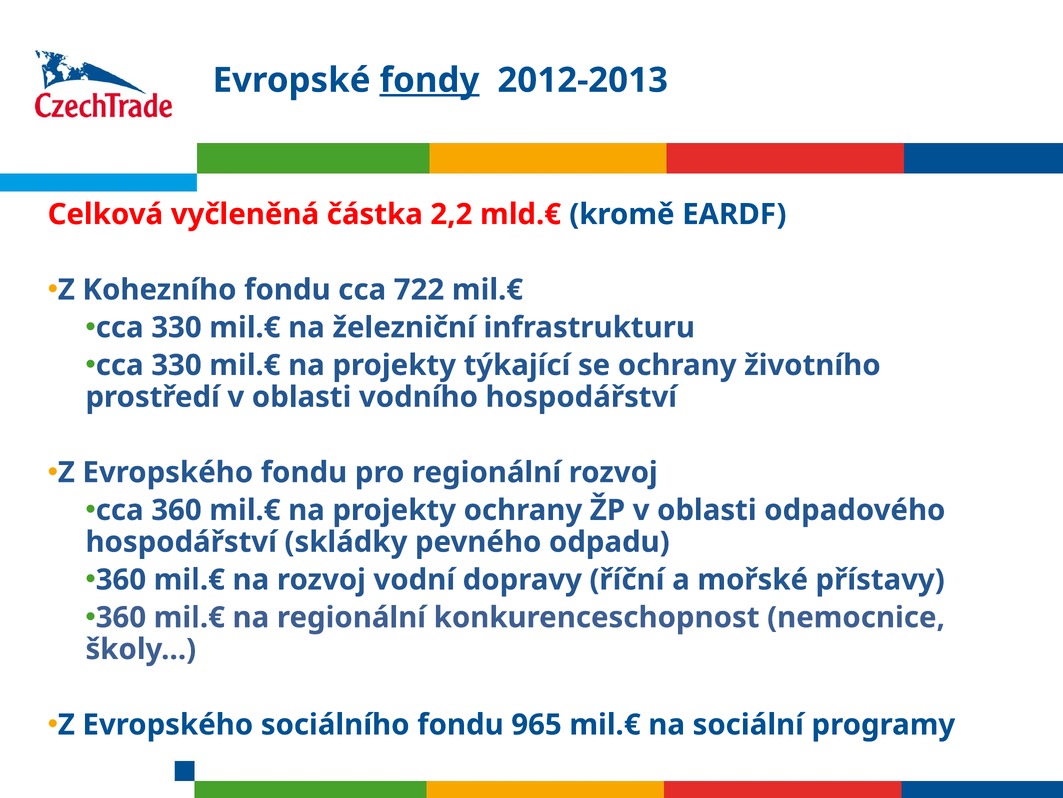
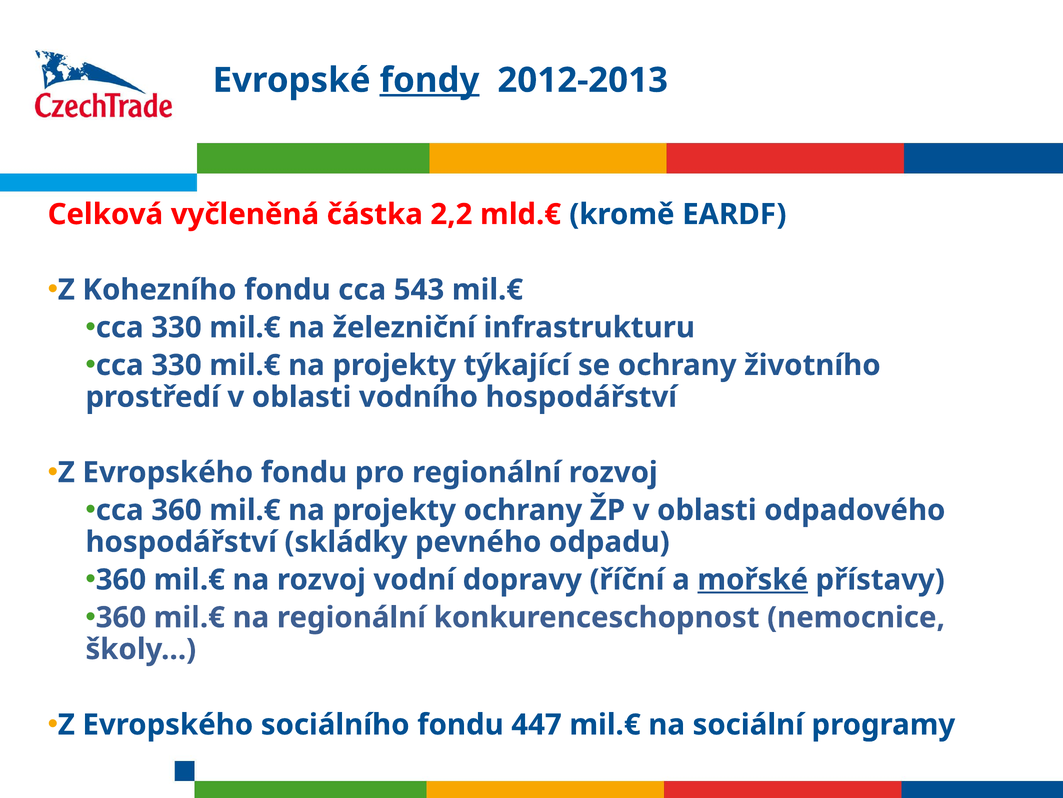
722: 722 -> 543
mořské underline: none -> present
965: 965 -> 447
